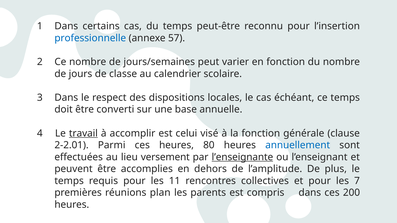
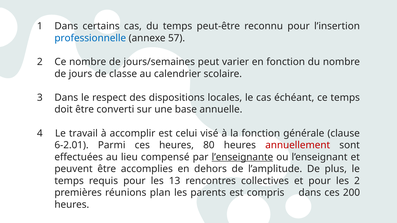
travail underline: present -> none
2-2.01: 2-2.01 -> 6-2.01
annuellement colour: blue -> red
versement: versement -> compensé
11: 11 -> 13
les 7: 7 -> 2
